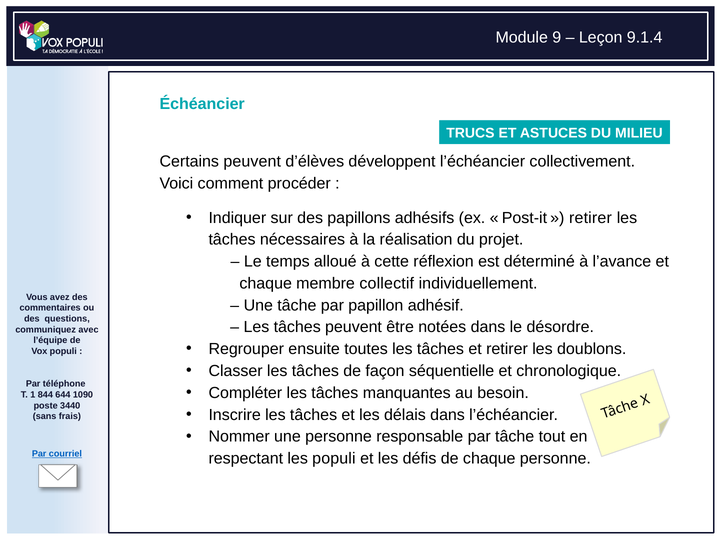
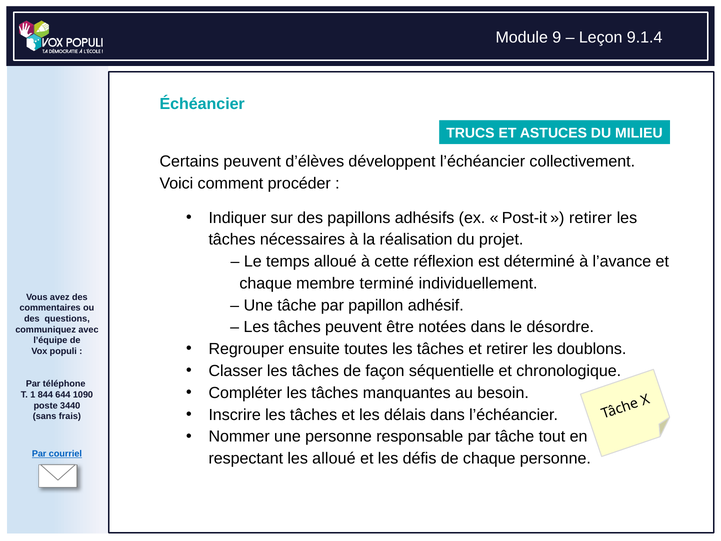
collectif: collectif -> terminé
les populi: populi -> alloué
